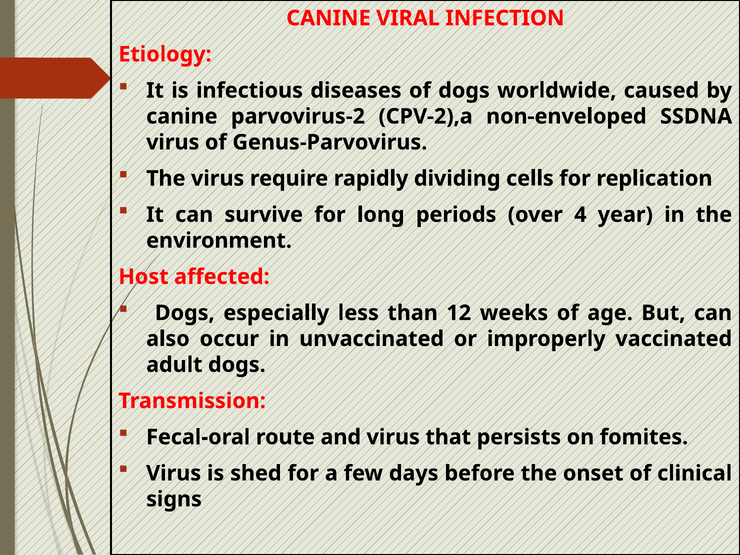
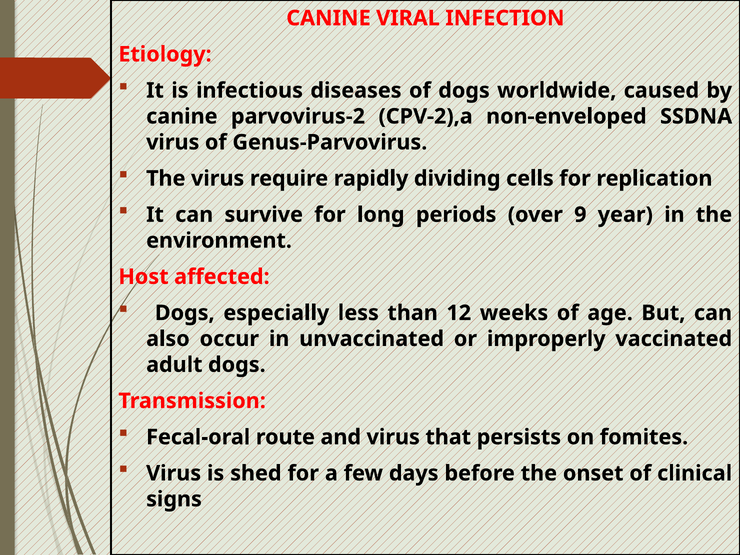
4: 4 -> 9
